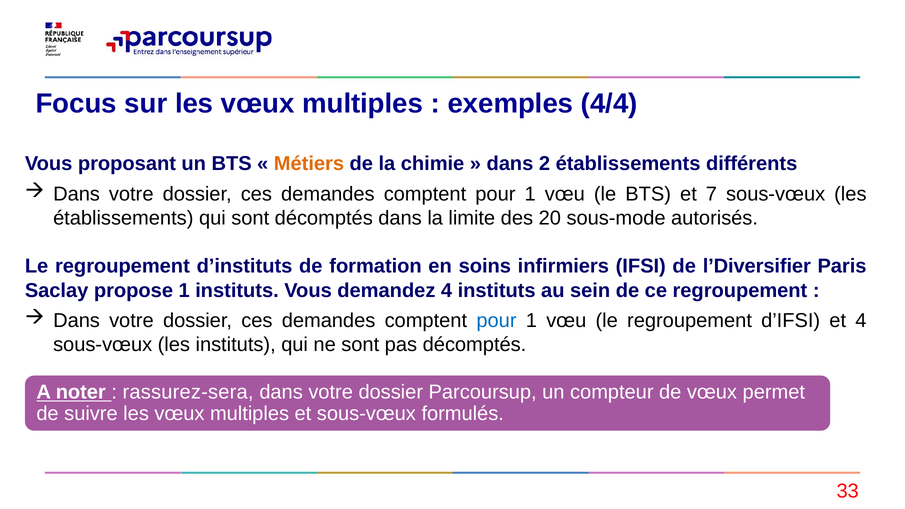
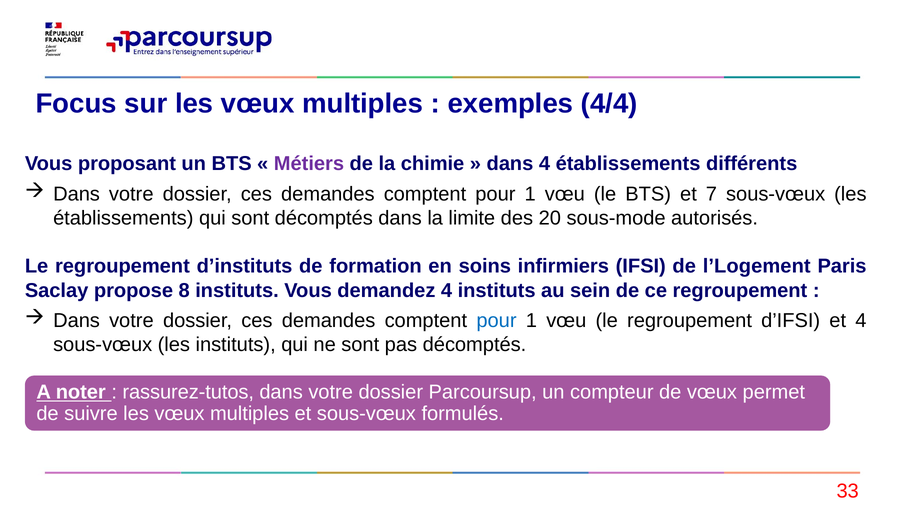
Métiers colour: orange -> purple
dans 2: 2 -> 4
l’Diversifier: l’Diversifier -> l’Logement
propose 1: 1 -> 8
rassurez-sera: rassurez-sera -> rassurez-tutos
